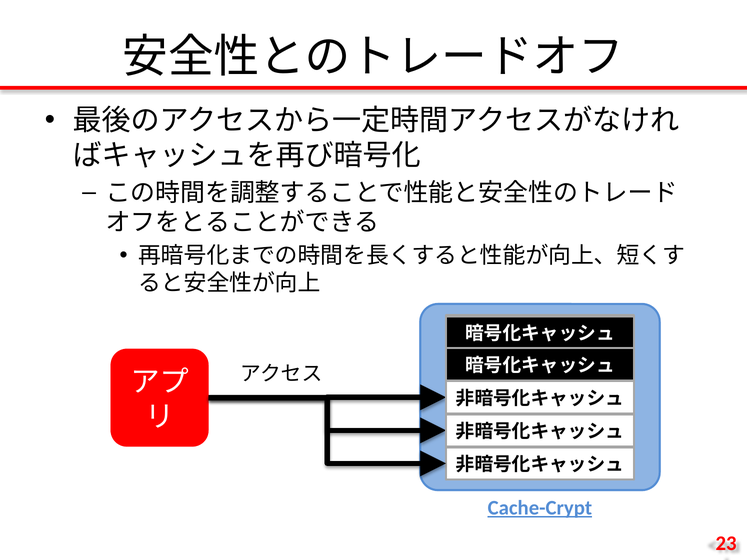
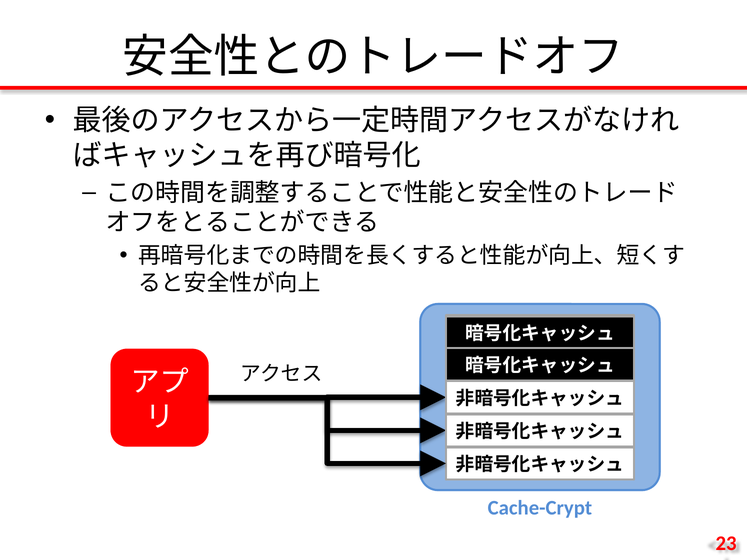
Cache-Crypt underline: present -> none
